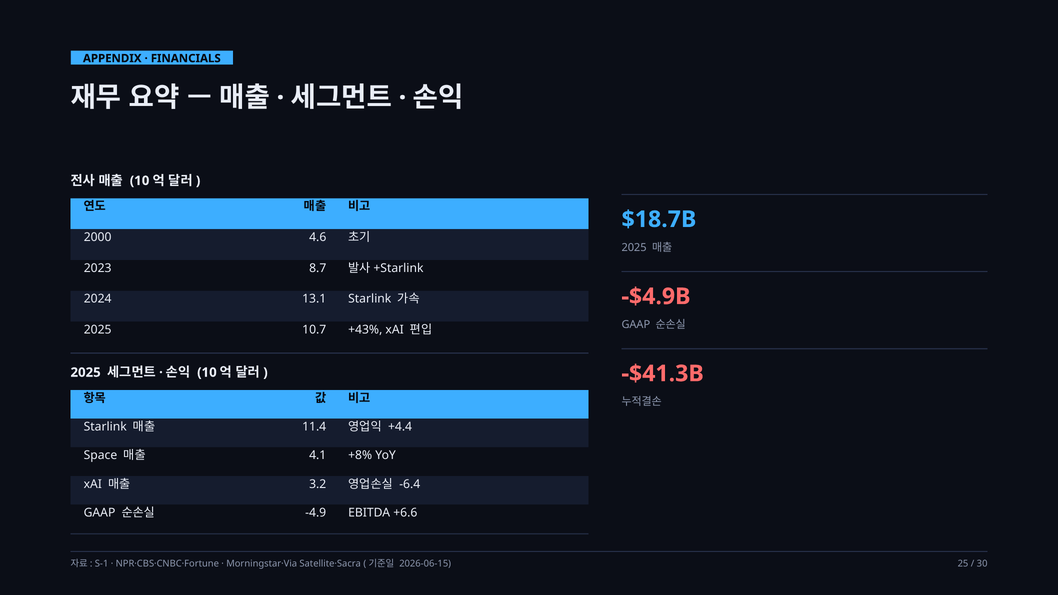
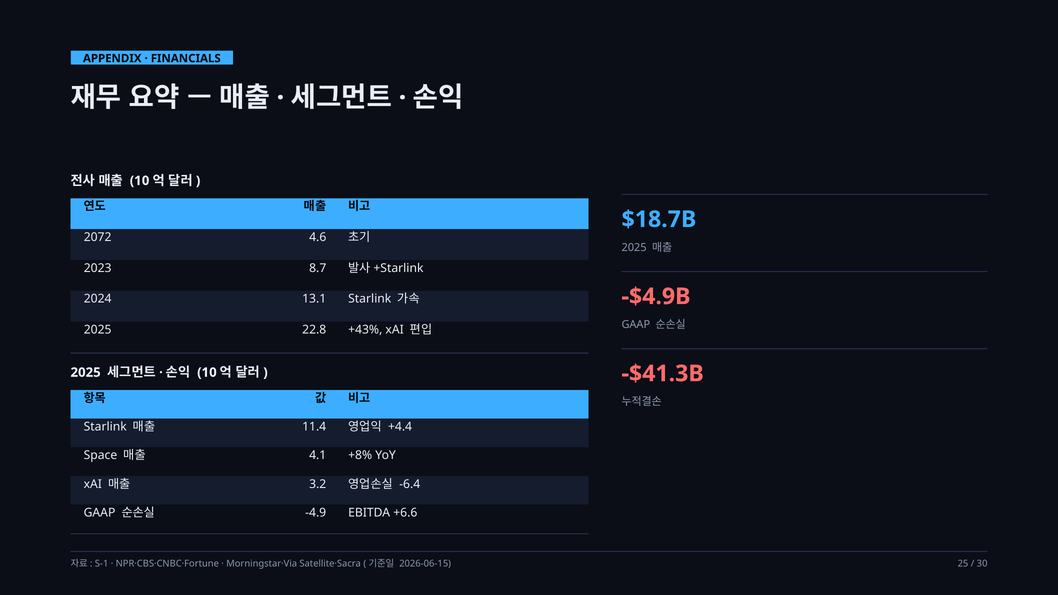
2000: 2000 -> 2072
10.7: 10.7 -> 22.8
